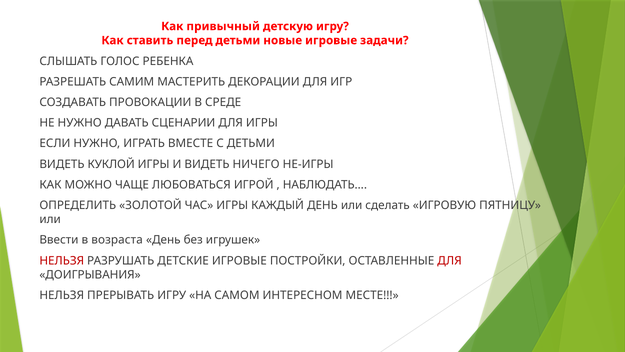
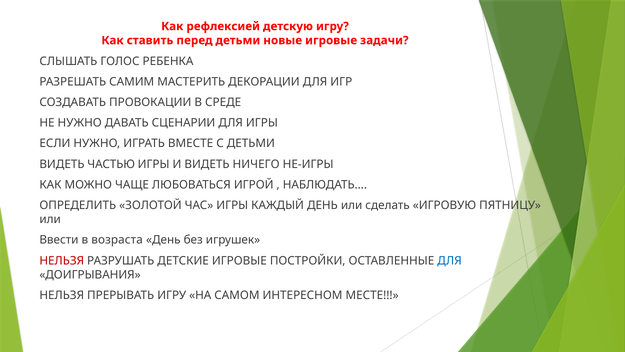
привычный: привычный -> рефлексией
КУКЛОЙ: КУКЛОЙ -> ЧАСТЬЮ
ДЛЯ at (450, 260) colour: red -> blue
